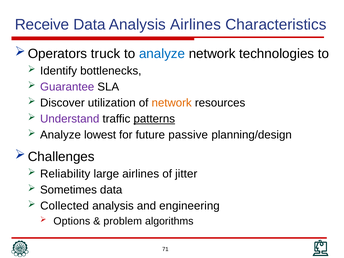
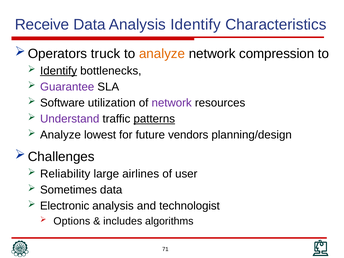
Analysis Airlines: Airlines -> Identify
analyze at (162, 54) colour: blue -> orange
technologies: technologies -> compression
Identify at (59, 71) underline: none -> present
Discover: Discover -> Software
network at (172, 103) colour: orange -> purple
passive: passive -> vendors
jitter: jitter -> user
Collected: Collected -> Electronic
engineering: engineering -> technologist
problem: problem -> includes
